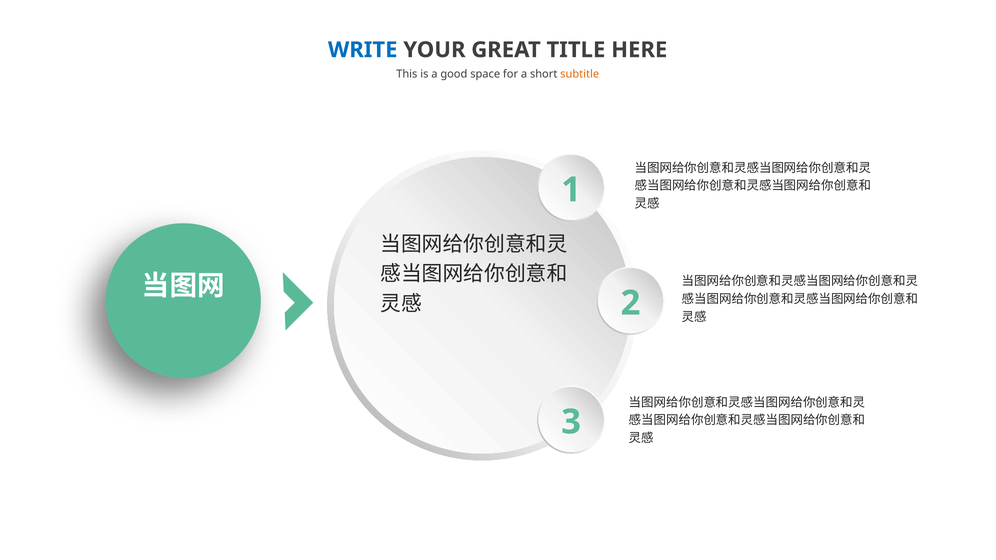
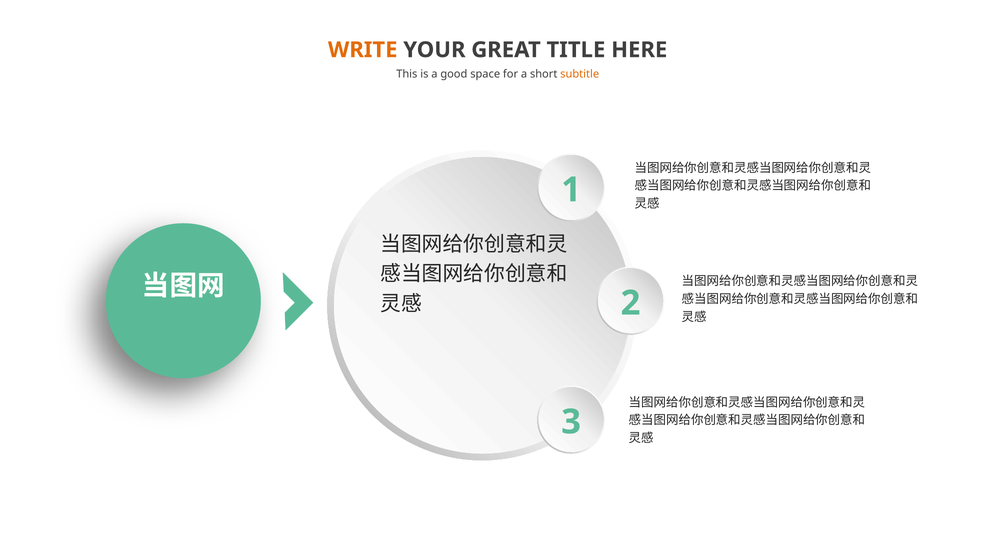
WRITE colour: blue -> orange
